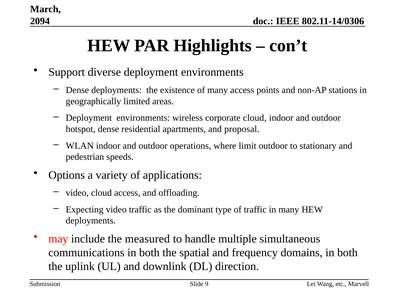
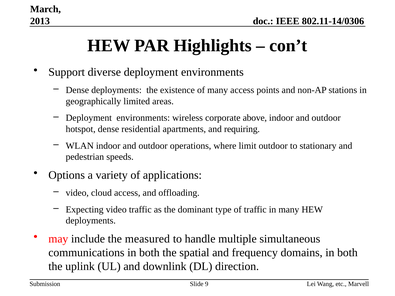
2094: 2094 -> 2013
corporate cloud: cloud -> above
proposal: proposal -> requiring
